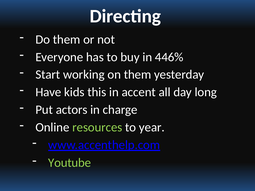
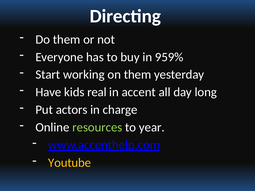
446%: 446% -> 959%
this: this -> real
Youtube colour: light green -> yellow
